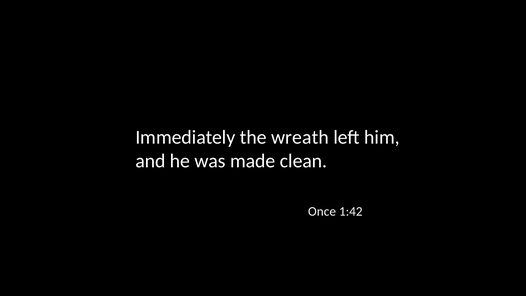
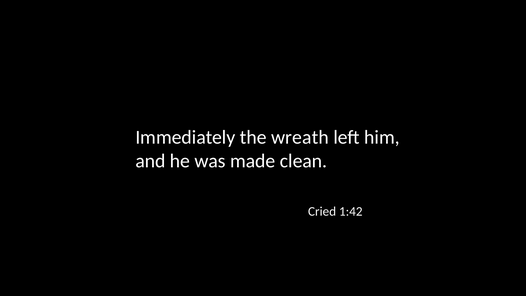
Once: Once -> Cried
